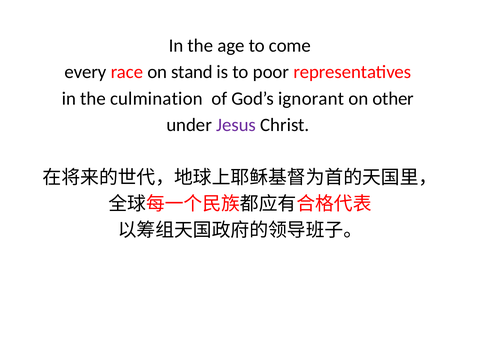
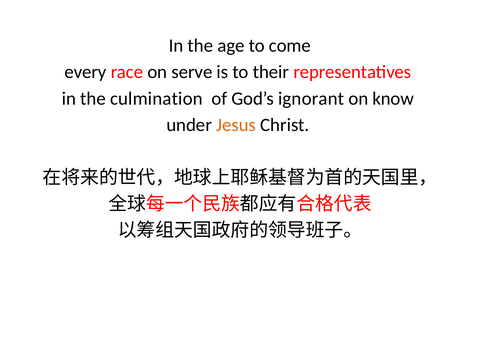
stand: stand -> serve
poor: poor -> their
other: other -> know
Jesus colour: purple -> orange
